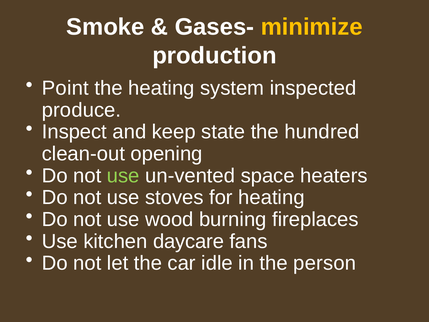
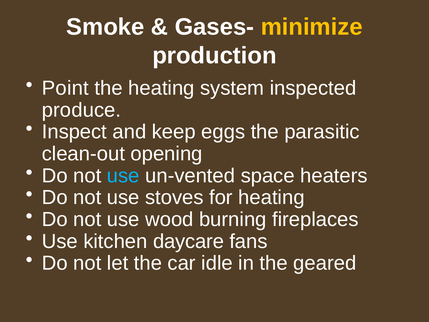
state: state -> eggs
hundred: hundred -> parasitic
use at (123, 176) colour: light green -> light blue
person: person -> geared
